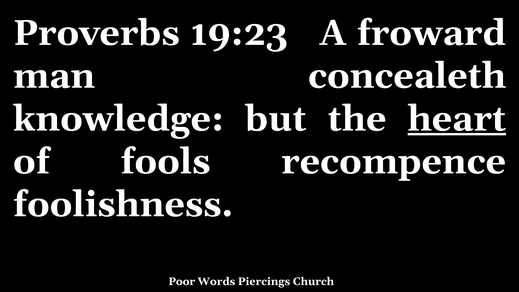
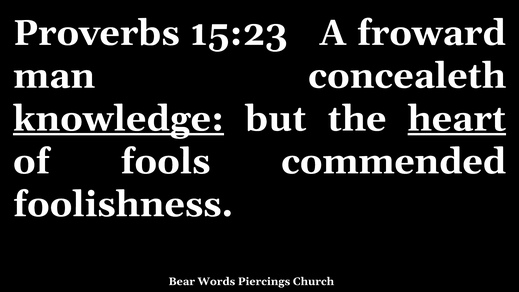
19:23: 19:23 -> 15:23
knowledge underline: none -> present
recompence: recompence -> commended
Poor: Poor -> Bear
